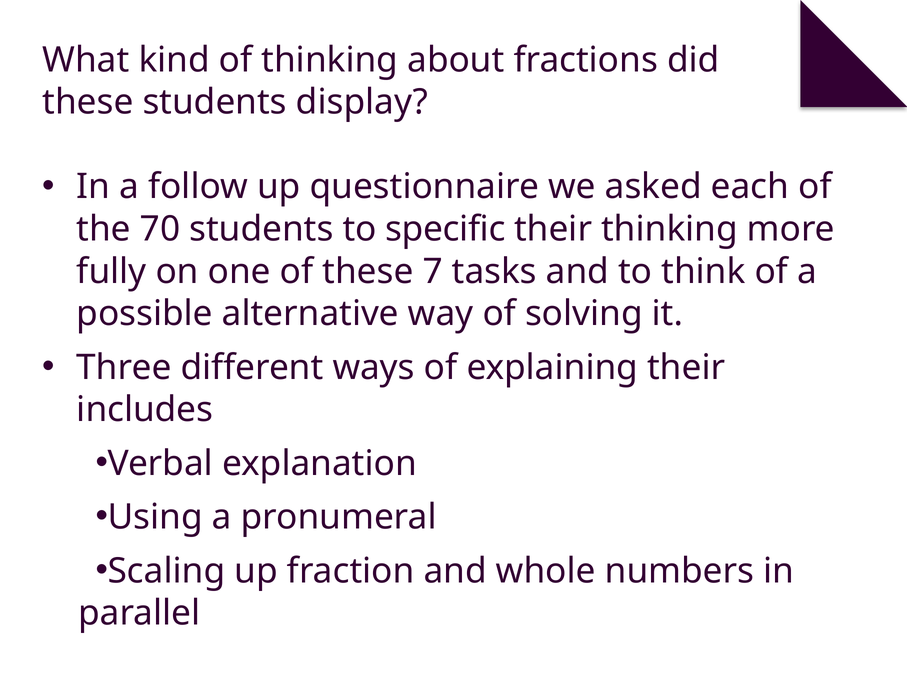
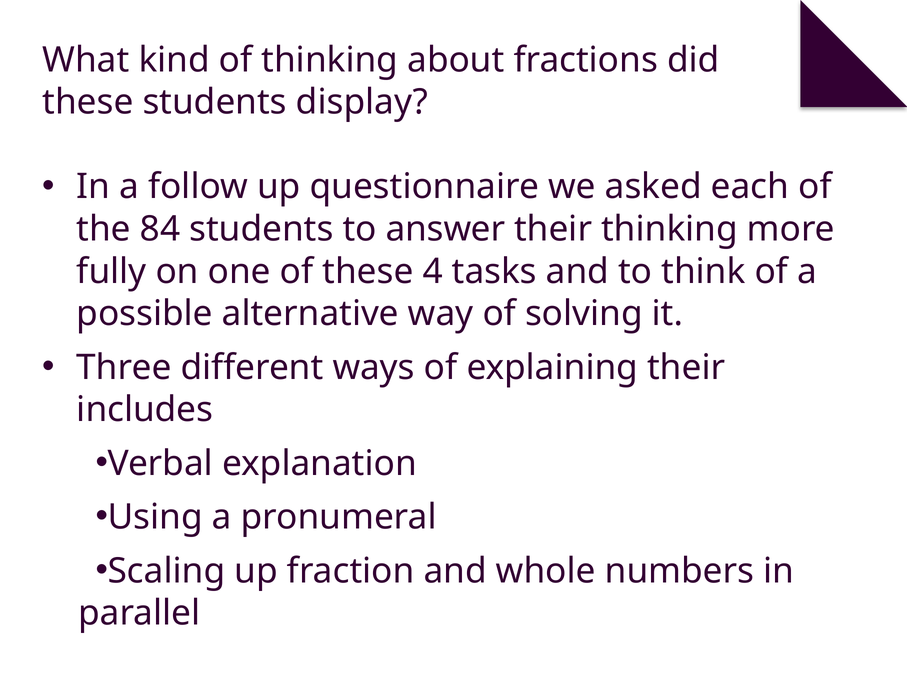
70: 70 -> 84
specific: specific -> answer
7: 7 -> 4
